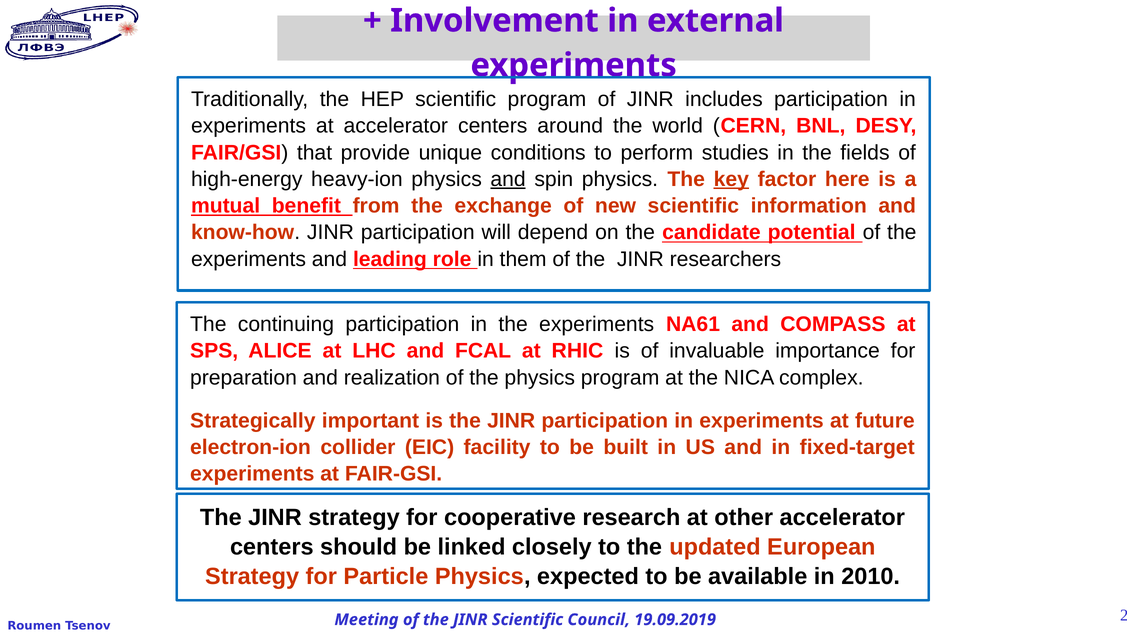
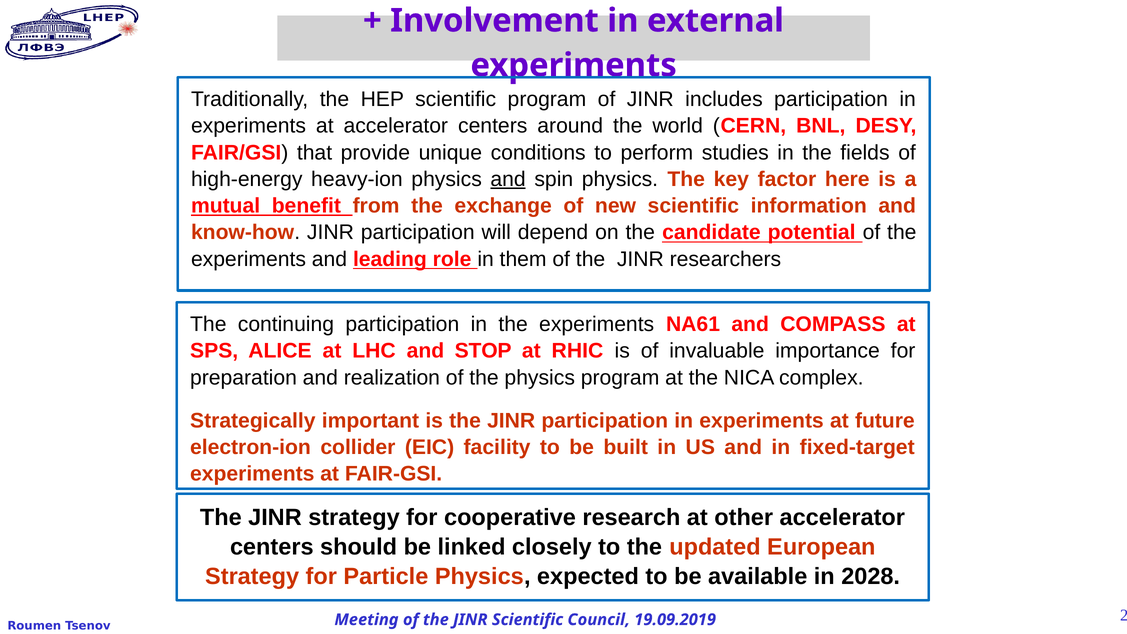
key underline: present -> none
FCAL: FCAL -> STOP
2010: 2010 -> 2028
